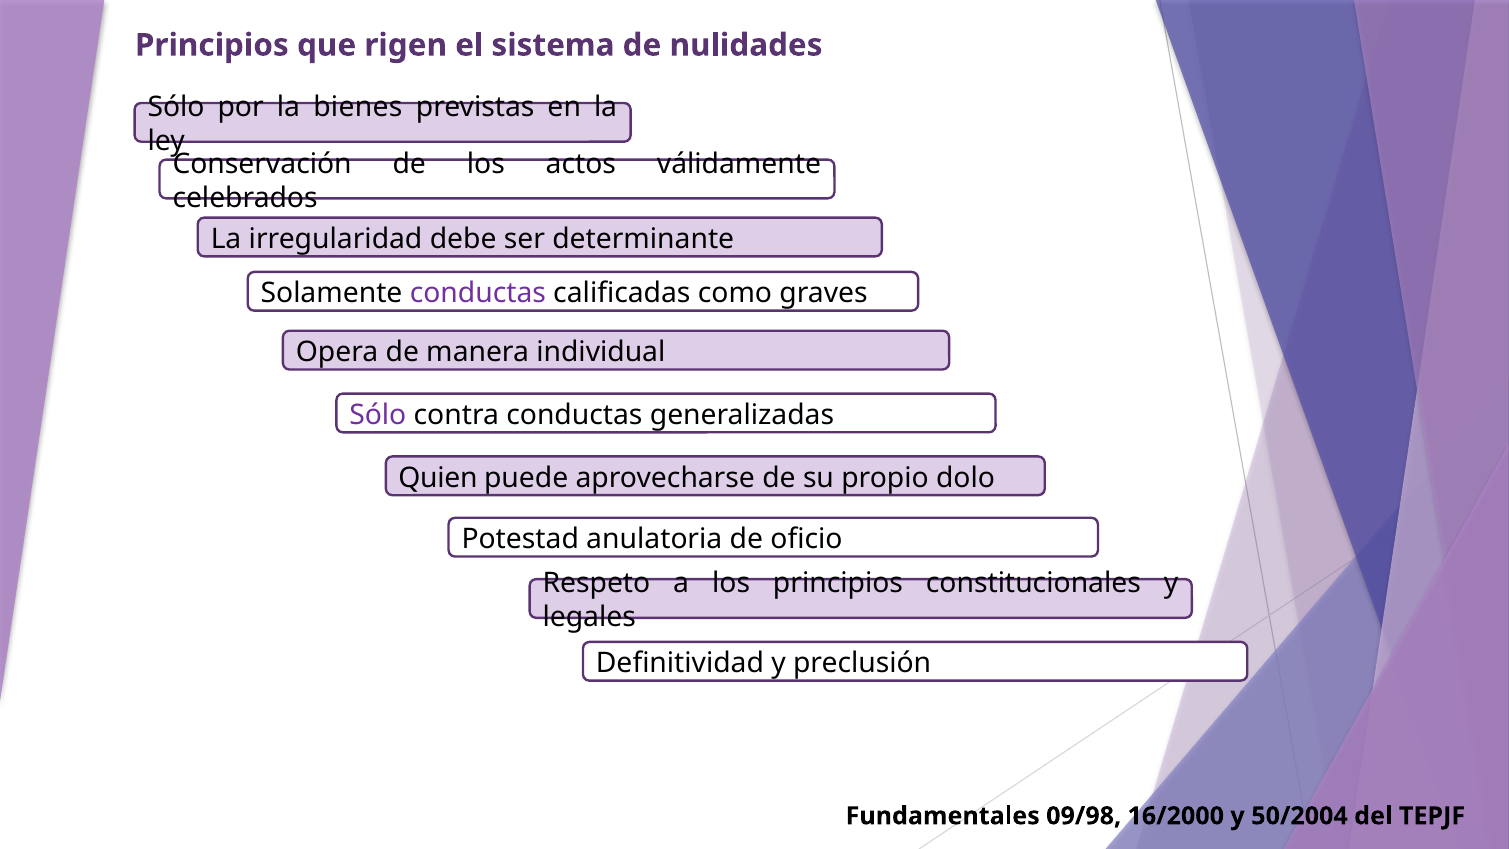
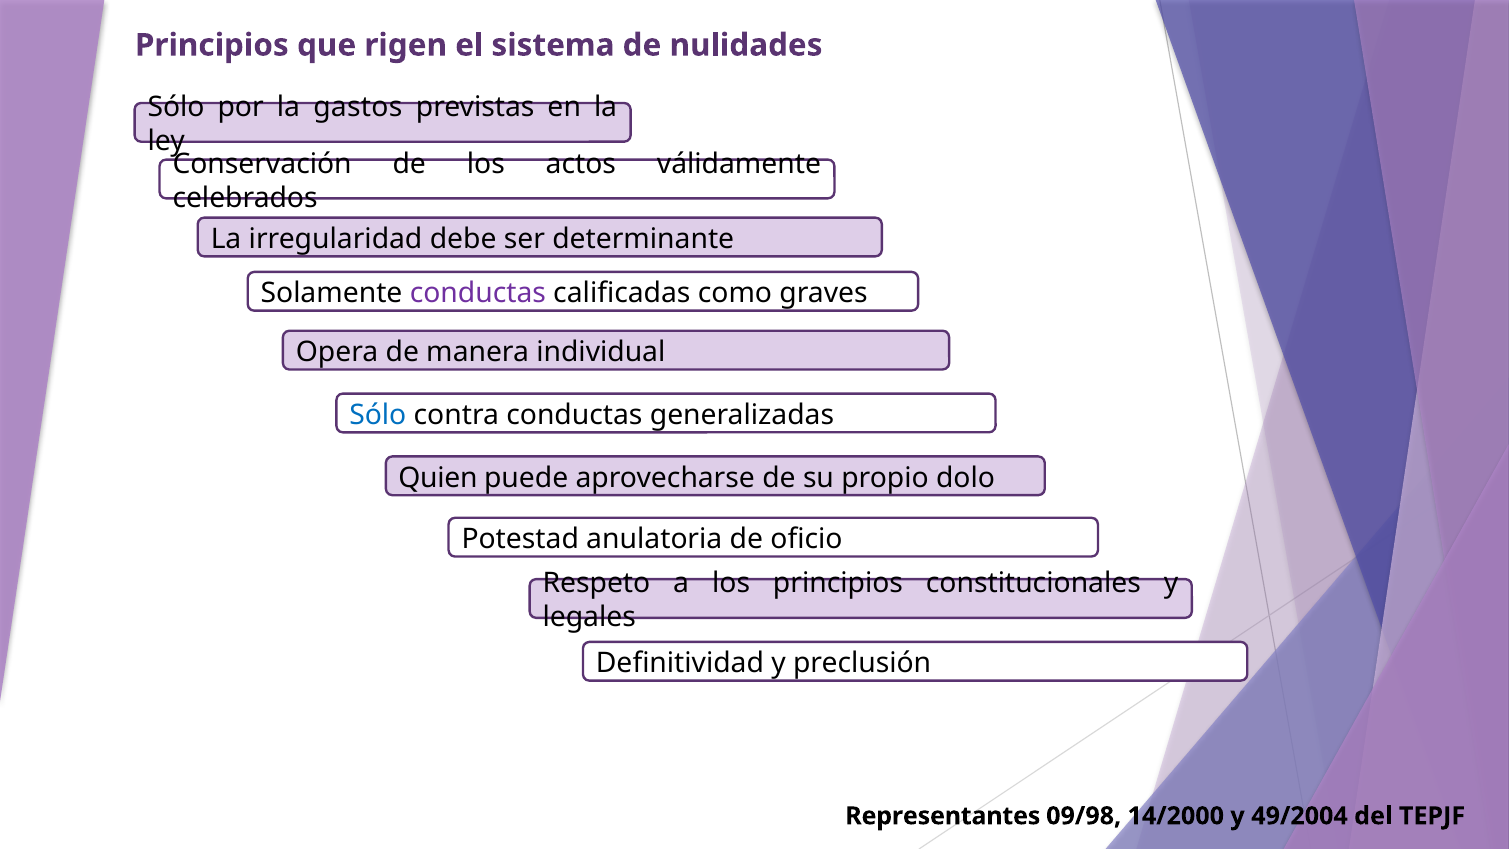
bienes: bienes -> gastos
Sólo at (378, 415) colour: purple -> blue
Fundamentales: Fundamentales -> Representantes
16/2000: 16/2000 -> 14/2000
50/2004: 50/2004 -> 49/2004
